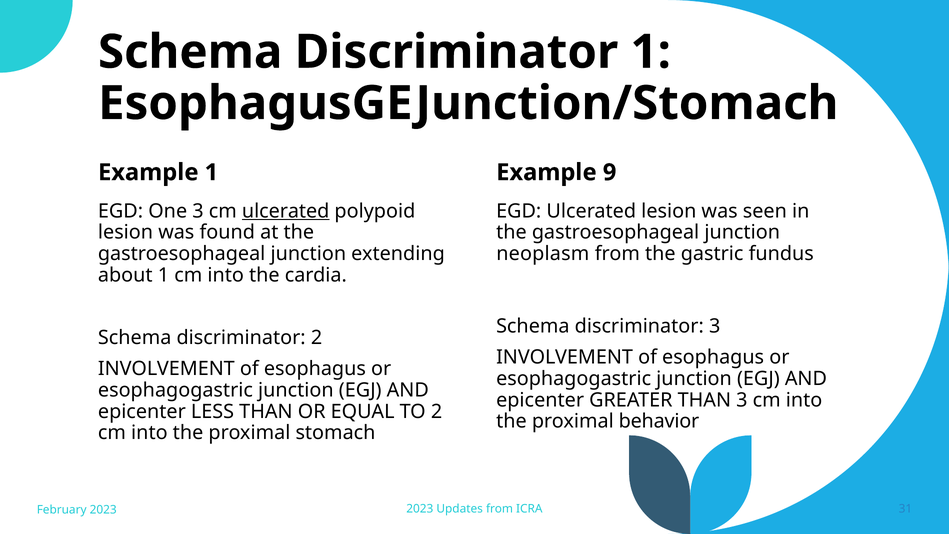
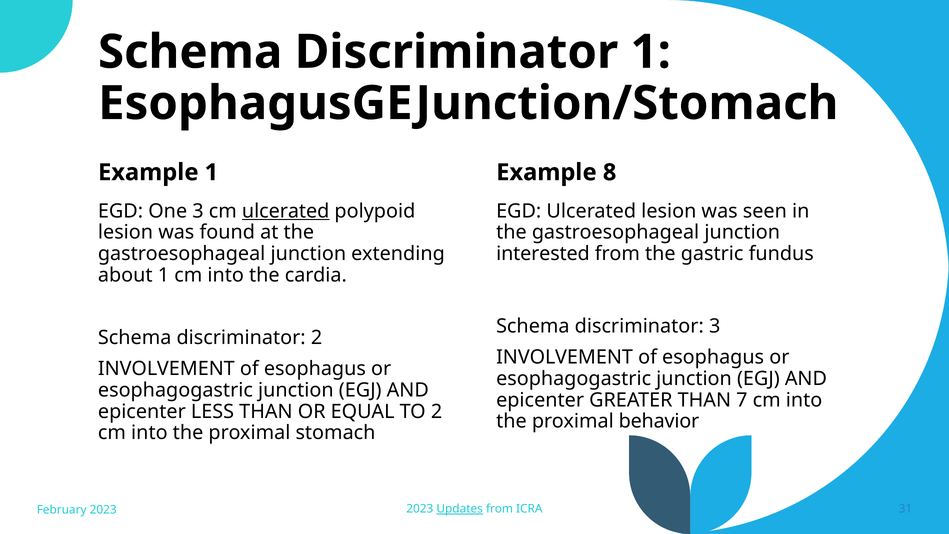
9: 9 -> 8
neoplasm: neoplasm -> interested
THAN 3: 3 -> 7
Updates underline: none -> present
